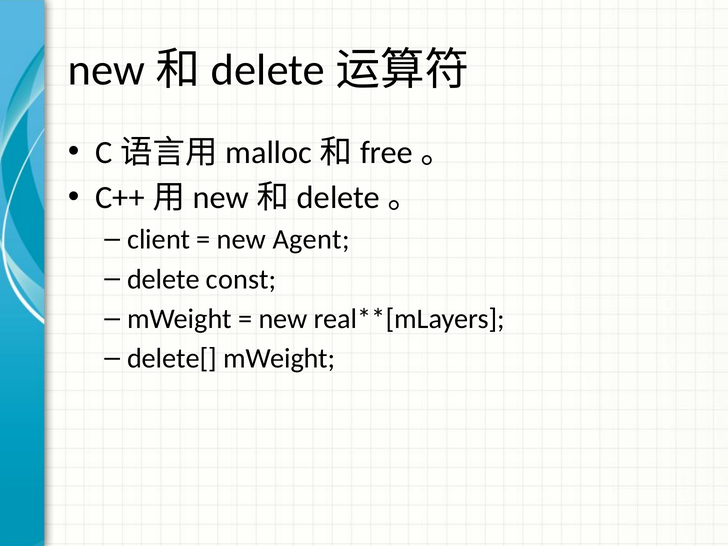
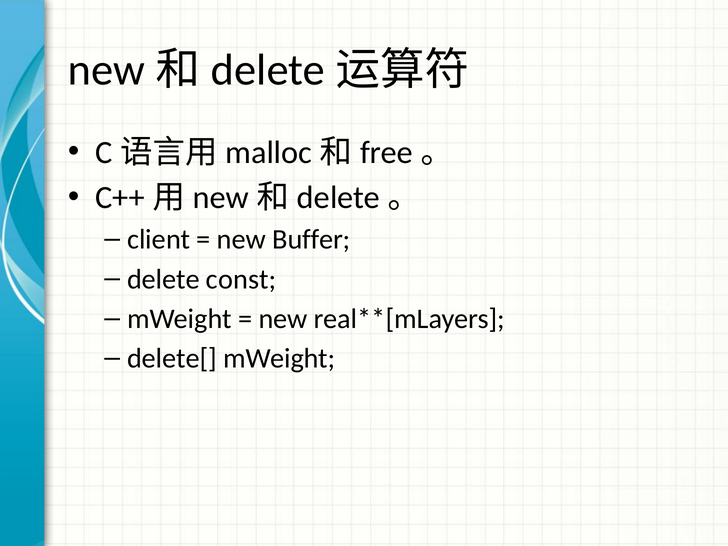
Agent: Agent -> Buffer
